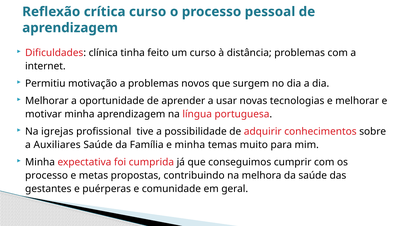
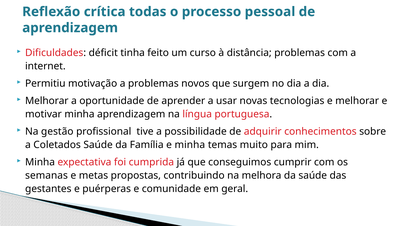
crítica curso: curso -> todas
clínica: clínica -> déficit
igrejas: igrejas -> gestão
Auxiliares: Auxiliares -> Coletados
processo at (47, 176): processo -> semanas
